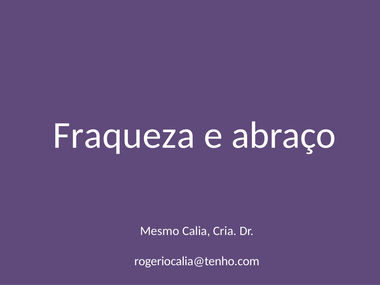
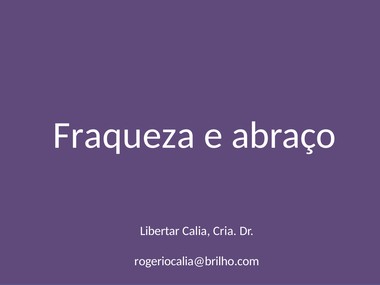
Mesmo: Mesmo -> Libertar
rogeriocalia@tenho.com: rogeriocalia@tenho.com -> rogeriocalia@brilho.com
